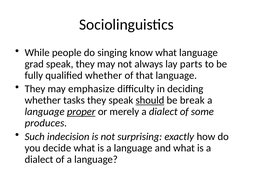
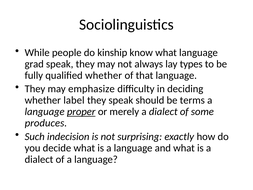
singing: singing -> kinship
parts: parts -> types
tasks: tasks -> label
should underline: present -> none
break: break -> terms
